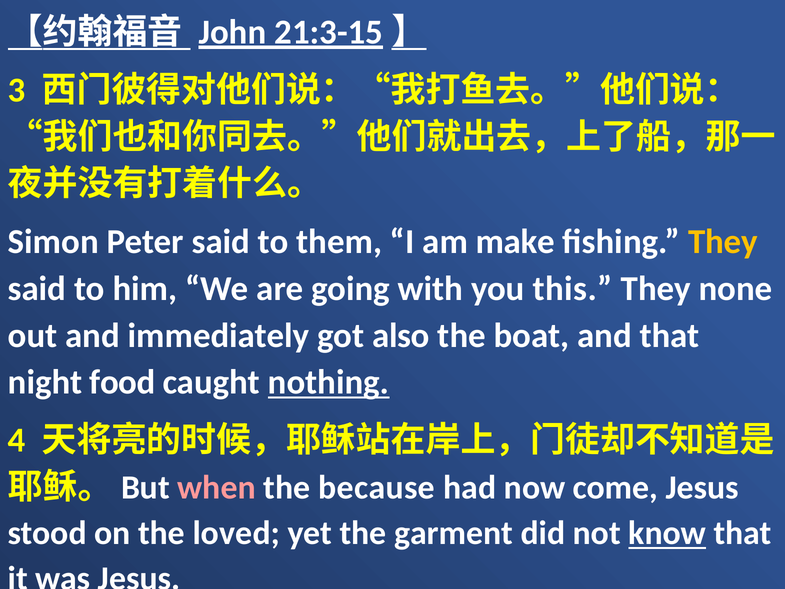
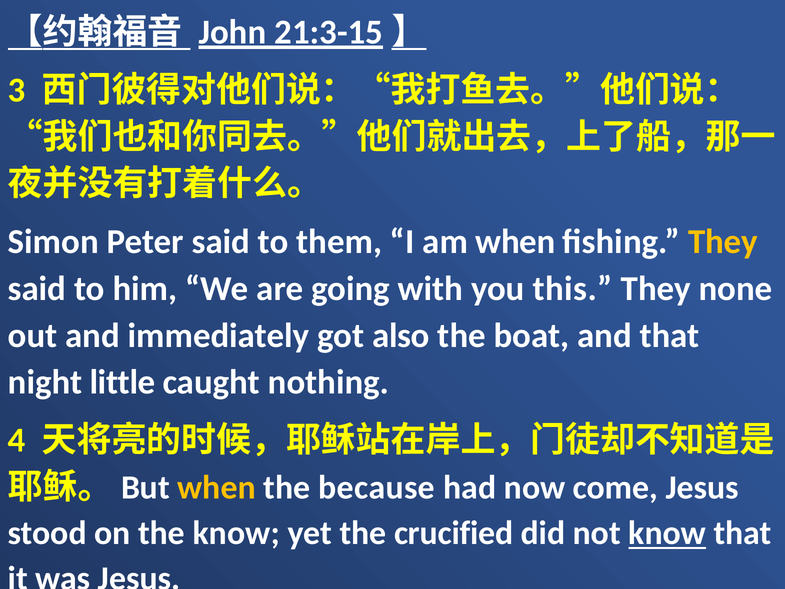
am make: make -> when
food: food -> little
nothing underline: present -> none
when at (217, 487) colour: pink -> yellow
the loved: loved -> know
garment: garment -> crucified
